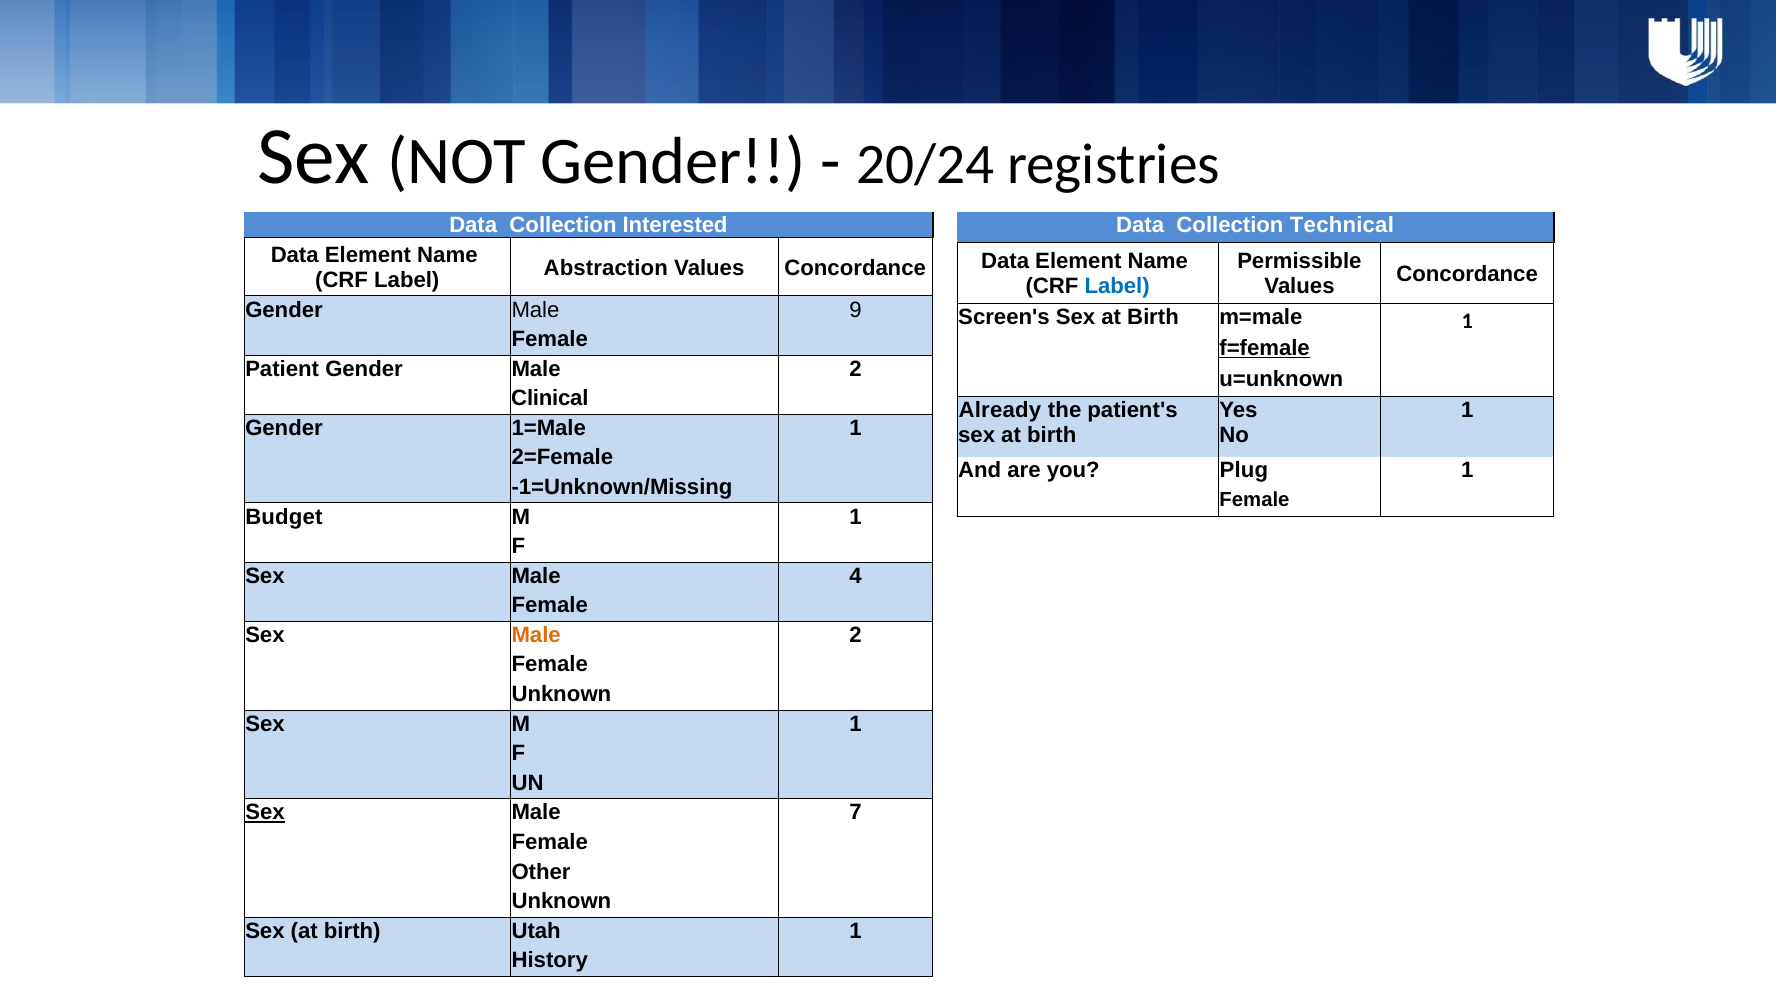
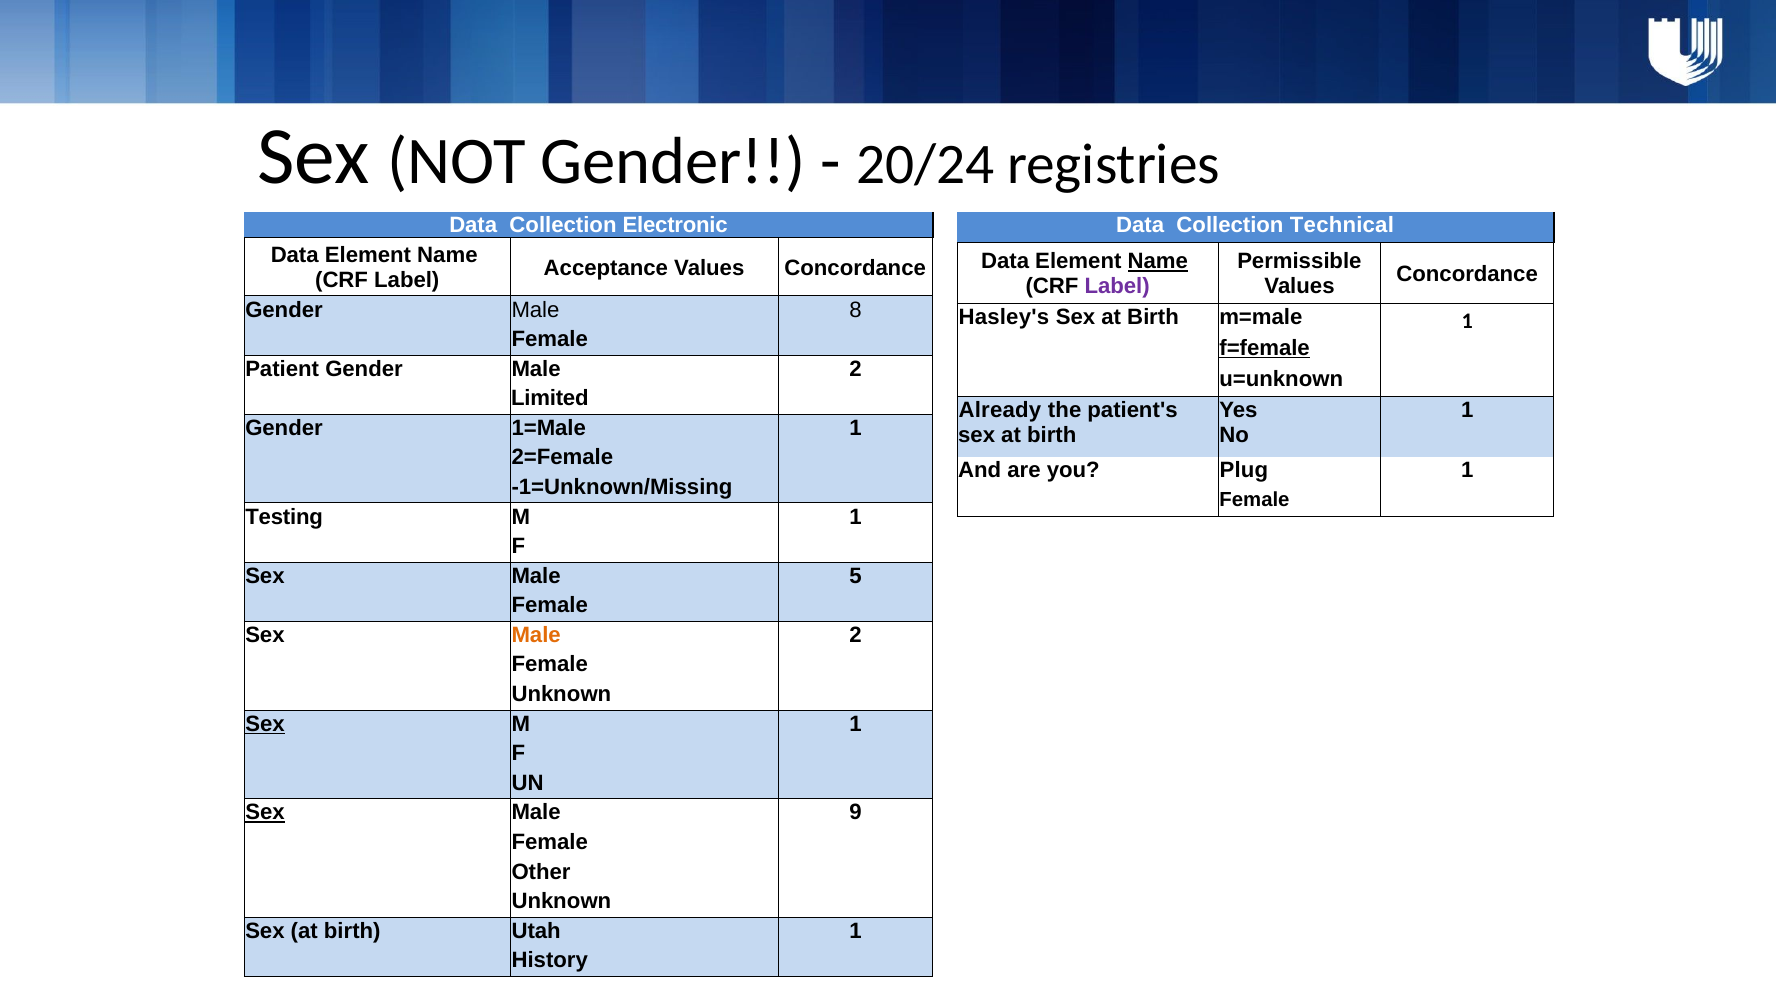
Interested: Interested -> Electronic
Name at (1158, 262) underline: none -> present
Abstraction: Abstraction -> Acceptance
Label at (1117, 286) colour: blue -> purple
9: 9 -> 8
Screen's: Screen's -> Hasley's
Clinical: Clinical -> Limited
Budget: Budget -> Testing
4: 4 -> 5
Sex at (265, 724) underline: none -> present
7: 7 -> 9
